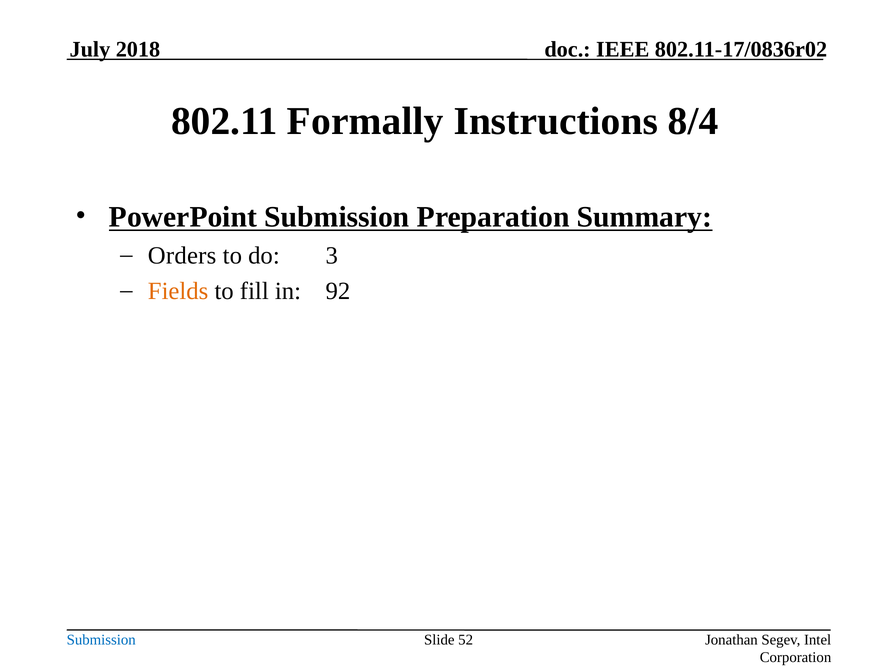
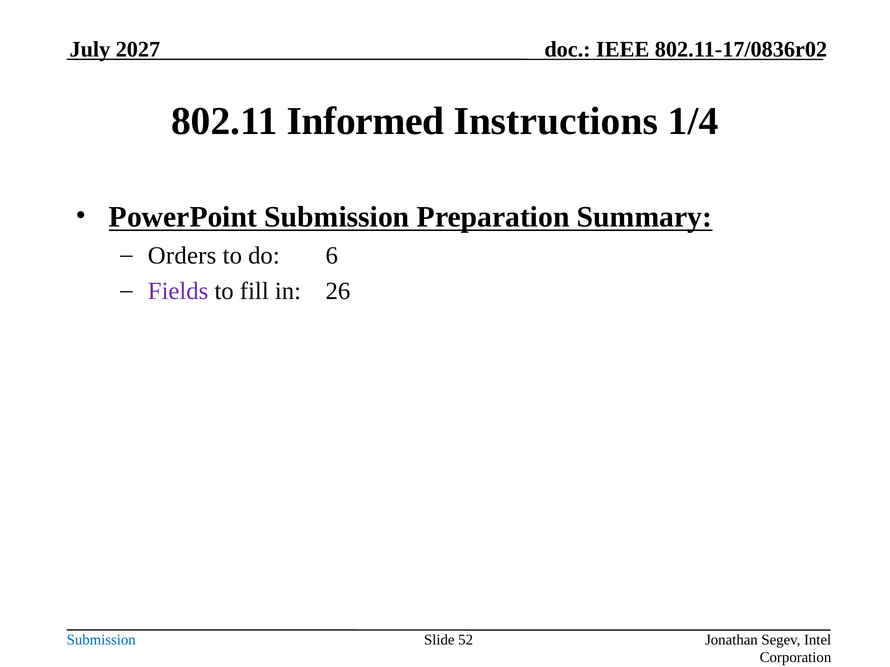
2018: 2018 -> 2027
Formally: Formally -> Informed
8/4: 8/4 -> 1/4
3: 3 -> 6
Fields colour: orange -> purple
92: 92 -> 26
